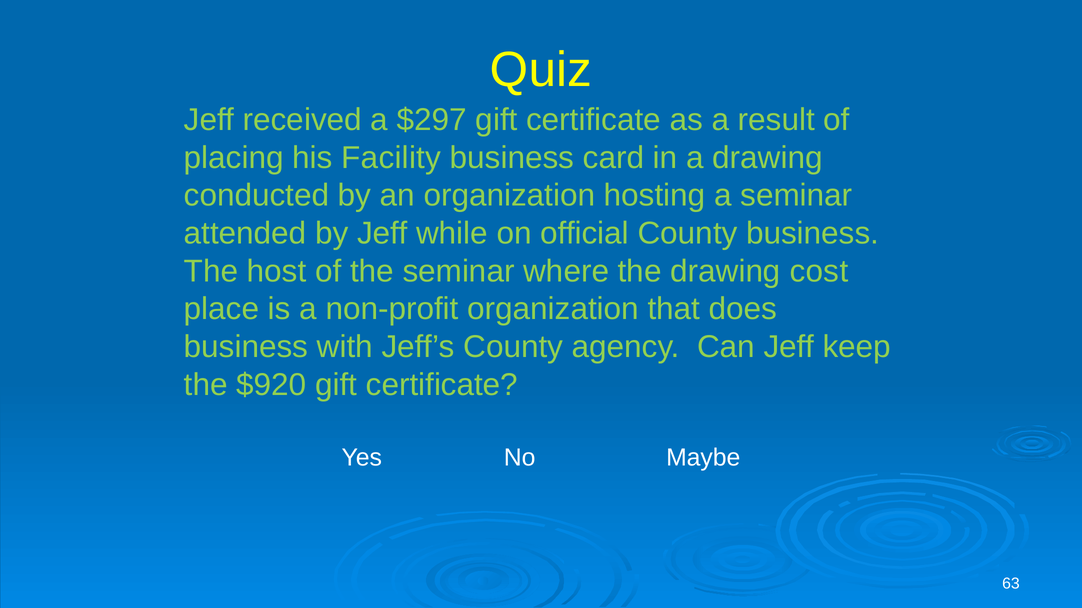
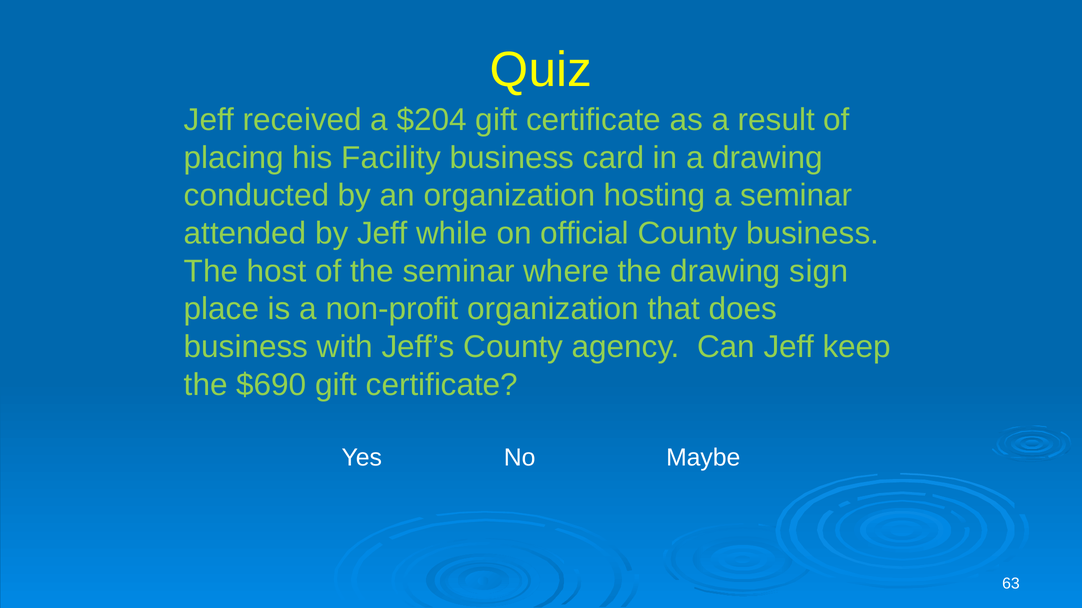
$297: $297 -> $204
cost: cost -> sign
$920: $920 -> $690
